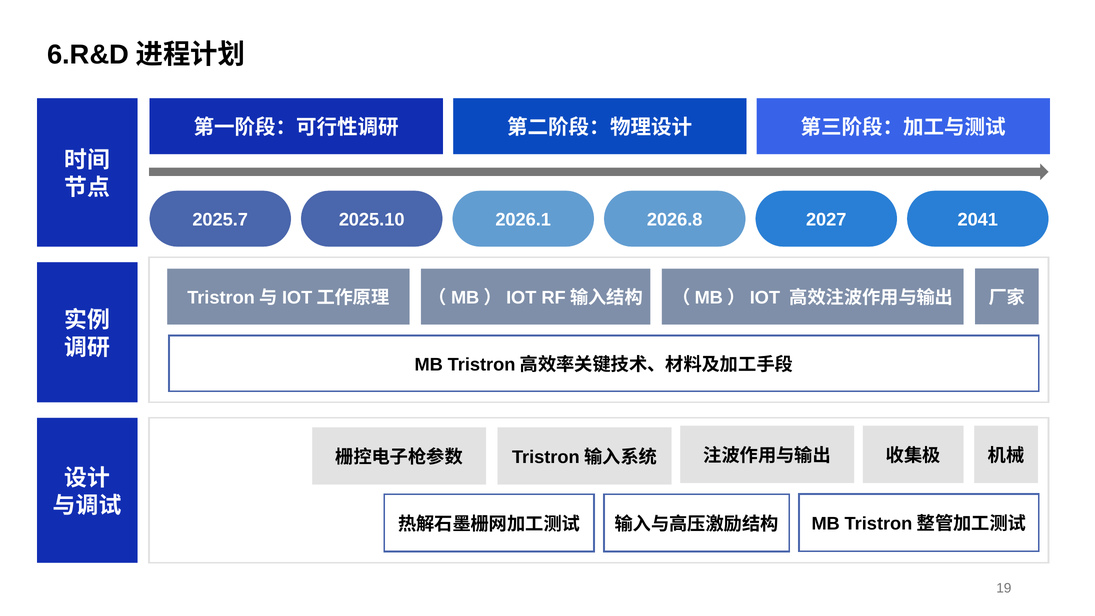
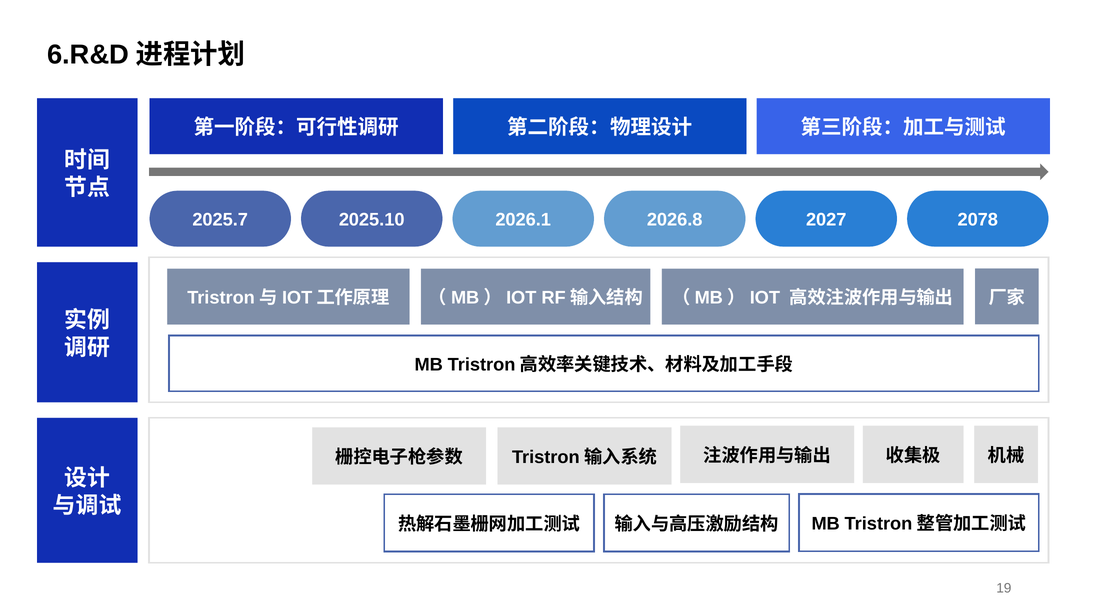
2041: 2041 -> 2078
